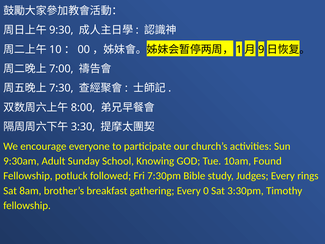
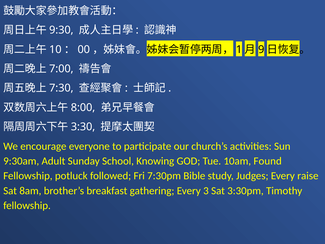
rings: rings -> raise
0: 0 -> 3
